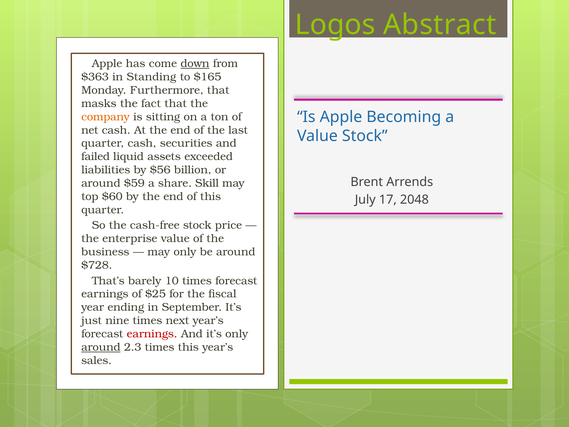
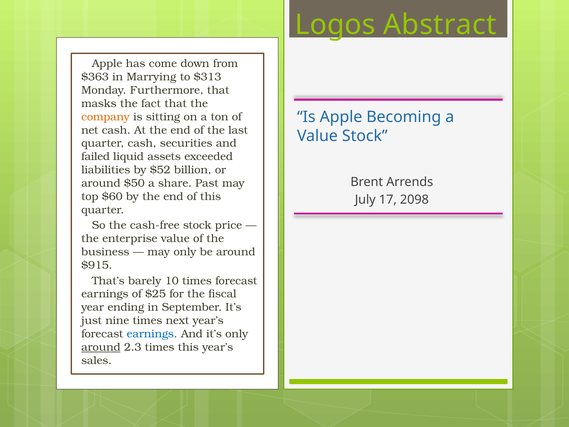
down underline: present -> none
Standing: Standing -> Marrying
$165: $165 -> $313
$56: $56 -> $52
$59: $59 -> $50
Skill: Skill -> Past
2048: 2048 -> 2098
$728: $728 -> $915
earnings at (152, 334) colour: red -> blue
